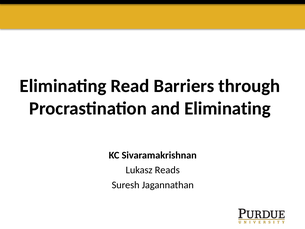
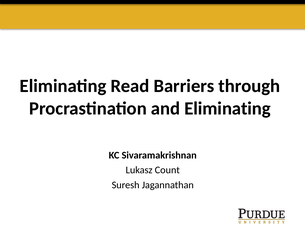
Reads: Reads -> Count
